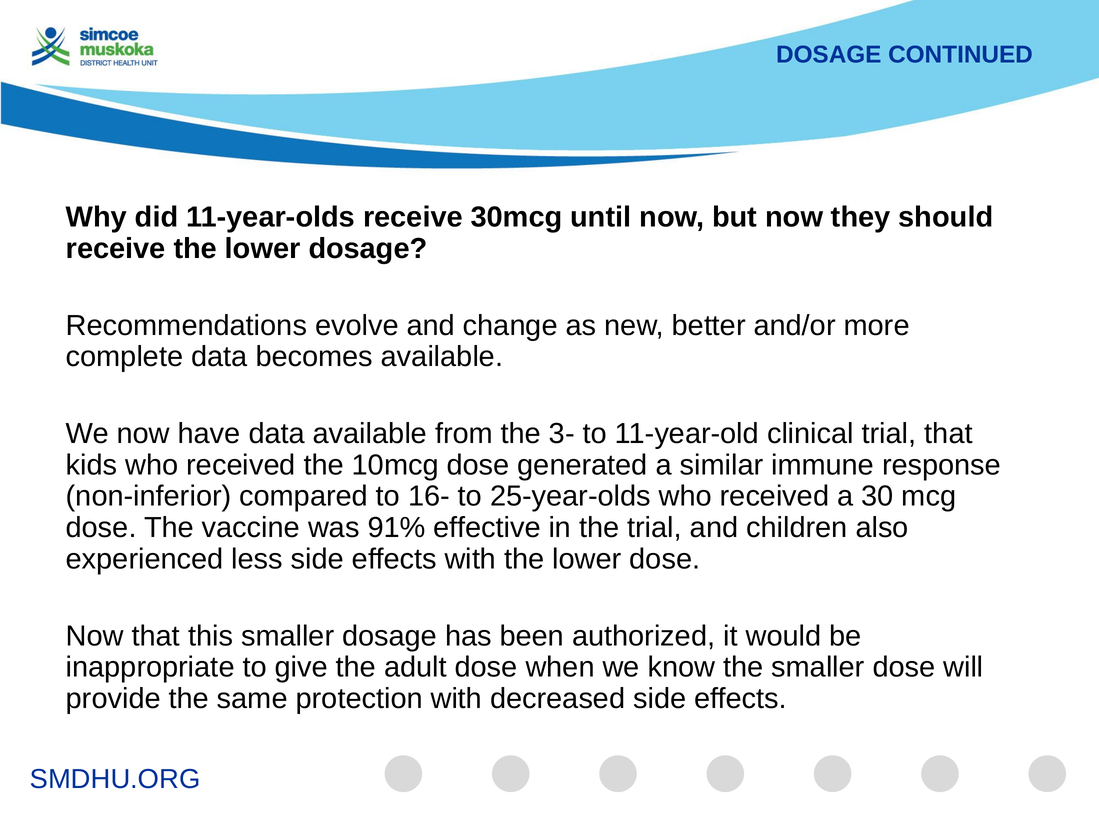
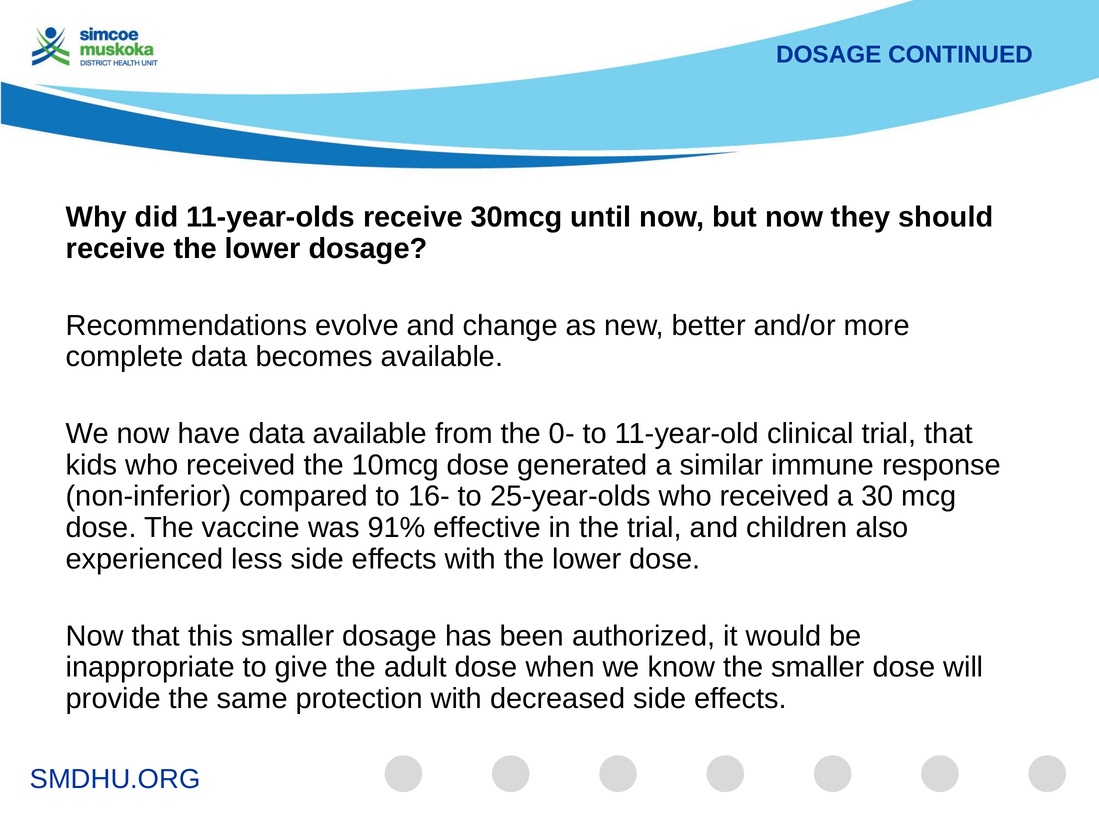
3-: 3- -> 0-
